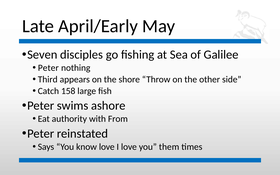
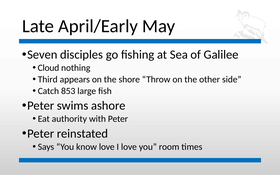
Peter at (48, 68): Peter -> Cloud
158: 158 -> 853
with From: From -> Peter
them: them -> room
